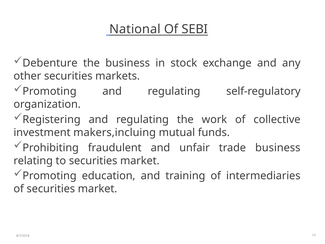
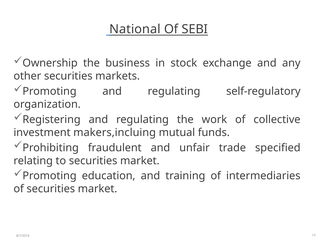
Debenture: Debenture -> Ownership
trade business: business -> specified
